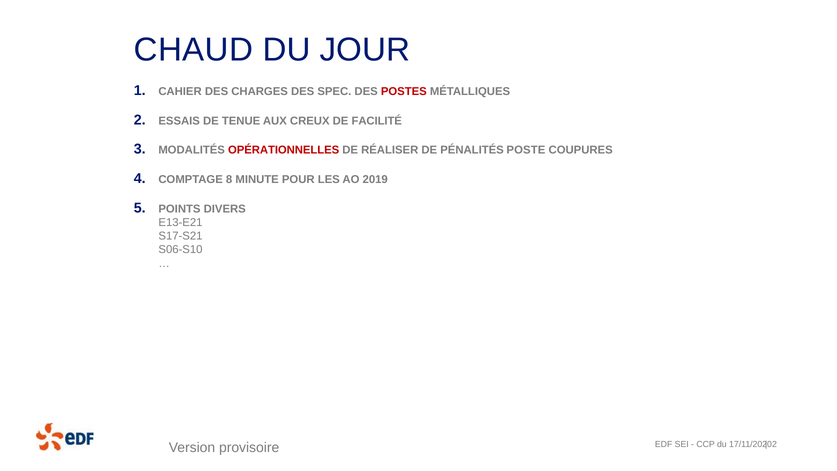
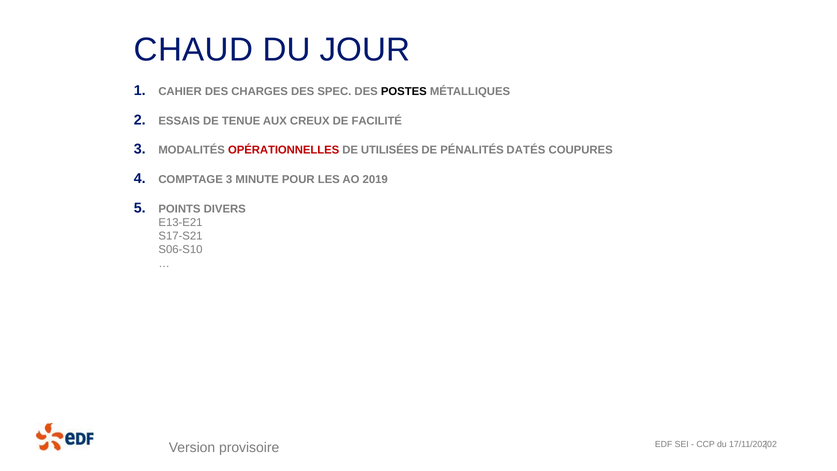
POSTES colour: red -> black
RÉALISER: RÉALISER -> UTILISÉES
POSTE: POSTE -> DATÉS
COMPTAGE 8: 8 -> 3
